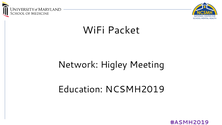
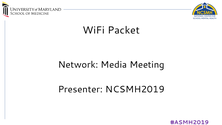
Higley: Higley -> Media
Education: Education -> Presenter
